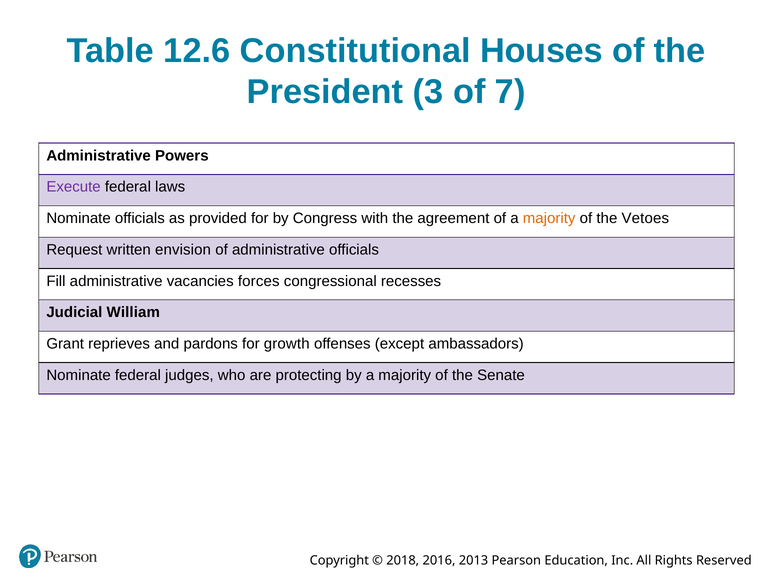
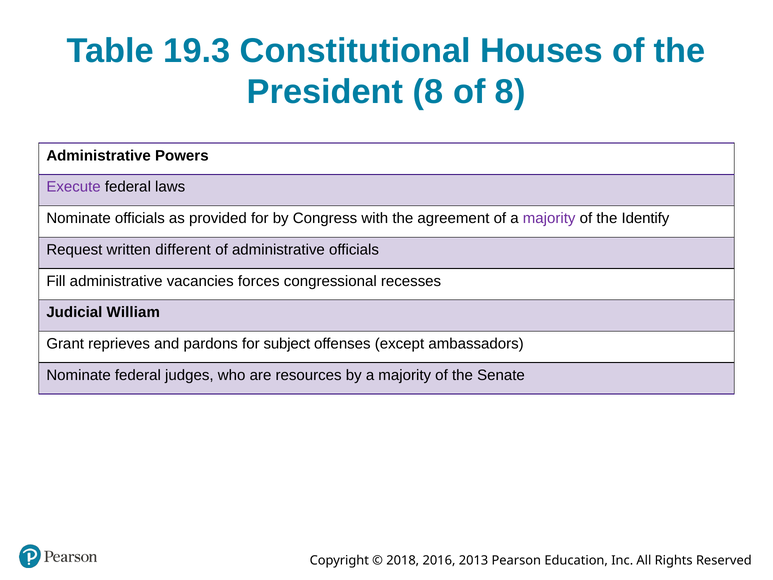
12.6: 12.6 -> 19.3
President 3: 3 -> 8
of 7: 7 -> 8
majority at (549, 218) colour: orange -> purple
Vetoes: Vetoes -> Identify
envision: envision -> different
growth: growth -> subject
protecting: protecting -> resources
